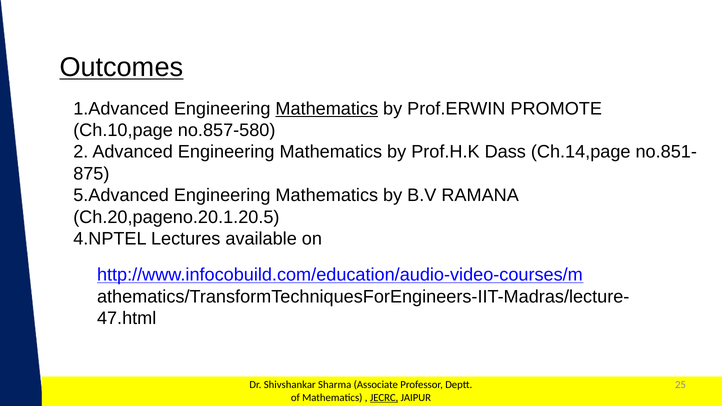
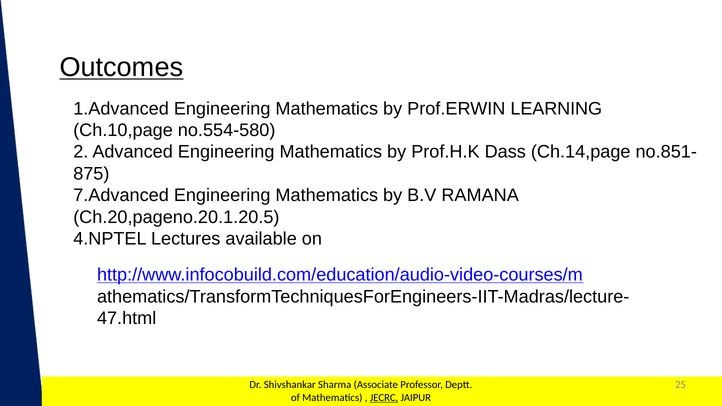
Mathematics at (327, 109) underline: present -> none
PROMOTE: PROMOTE -> LEARNING
no.857-580: no.857-580 -> no.554-580
5.Advanced: 5.Advanced -> 7.Advanced
